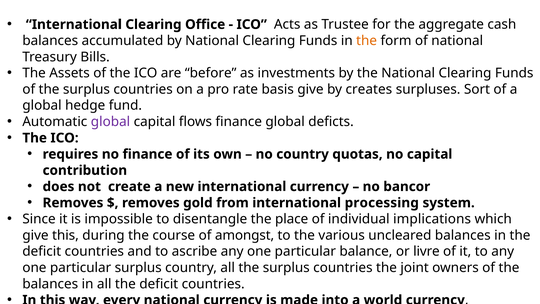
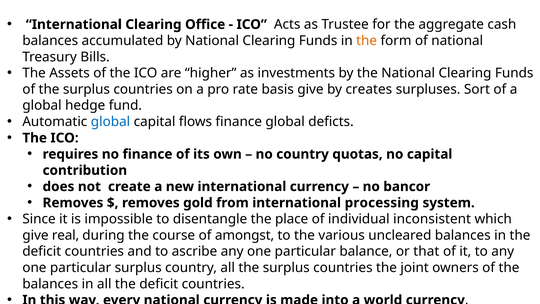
before: before -> higher
global at (110, 122) colour: purple -> blue
implications: implications -> inconsistent
give this: this -> real
livre: livre -> that
